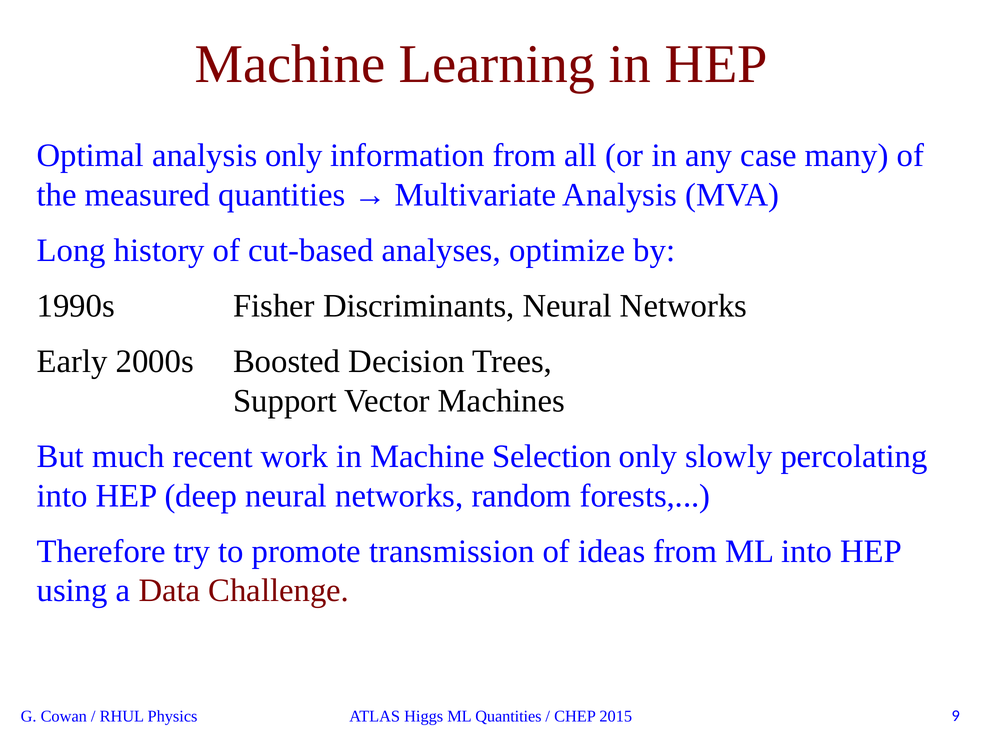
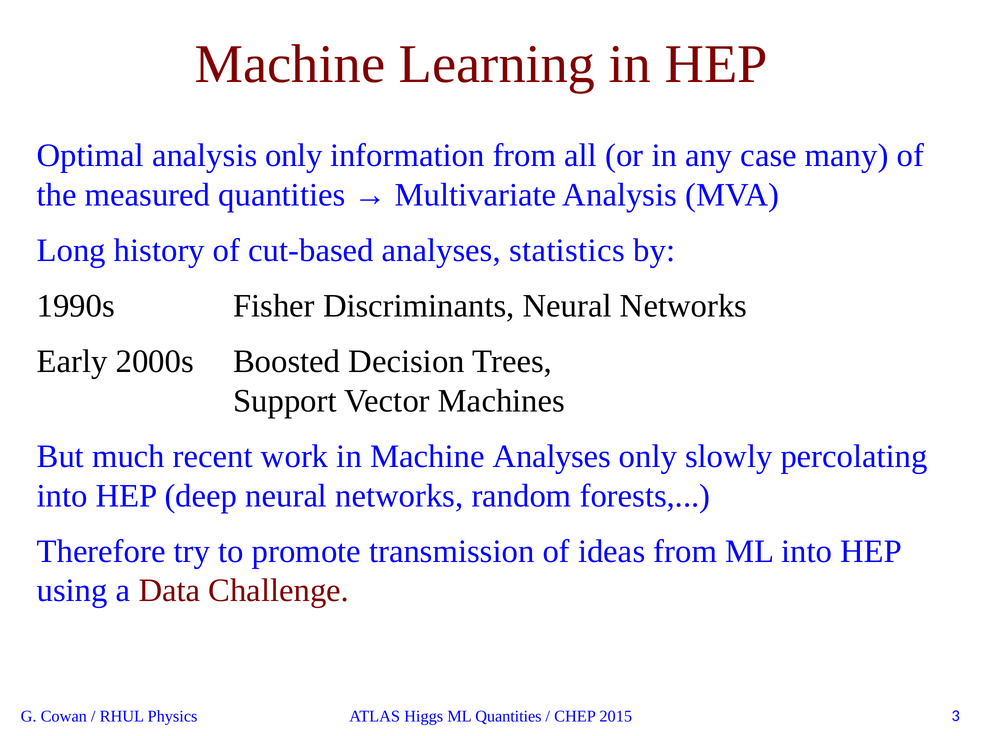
optimize: optimize -> statistics
Machine Selection: Selection -> Analyses
9: 9 -> 3
